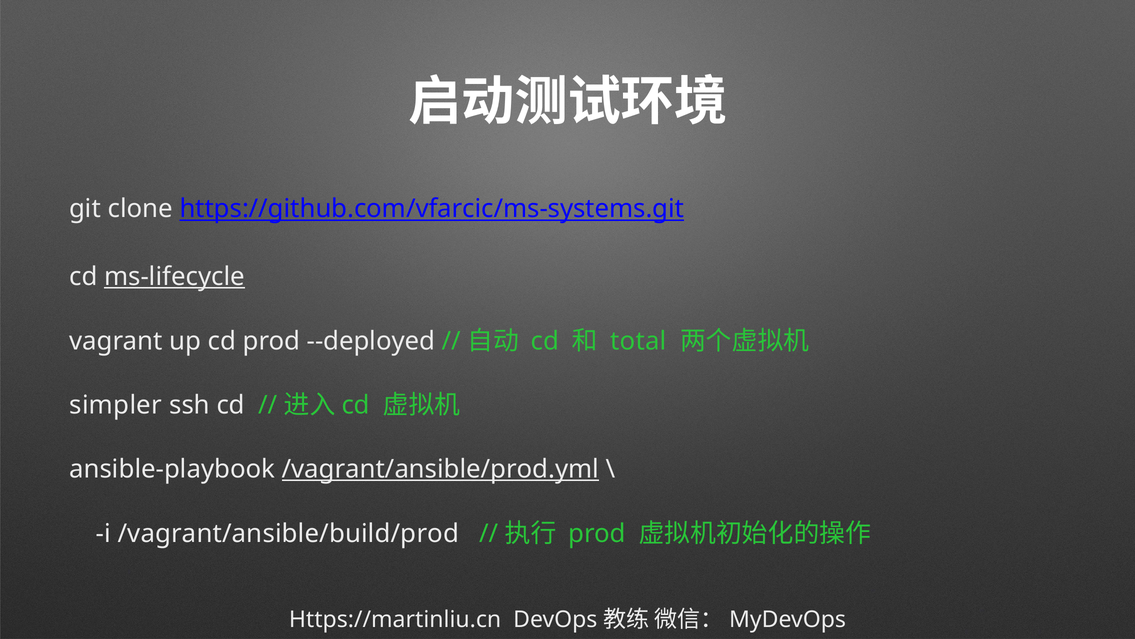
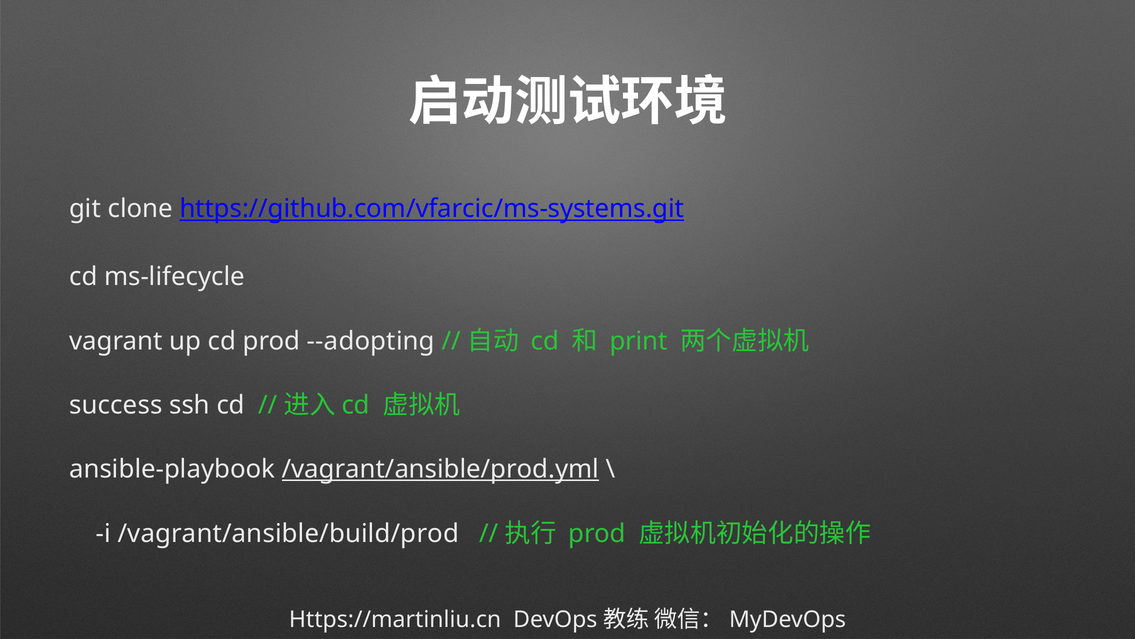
ms-lifecycle underline: present -> none
--deployed: --deployed -> --adopting
total: total -> print
simpler: simpler -> success
